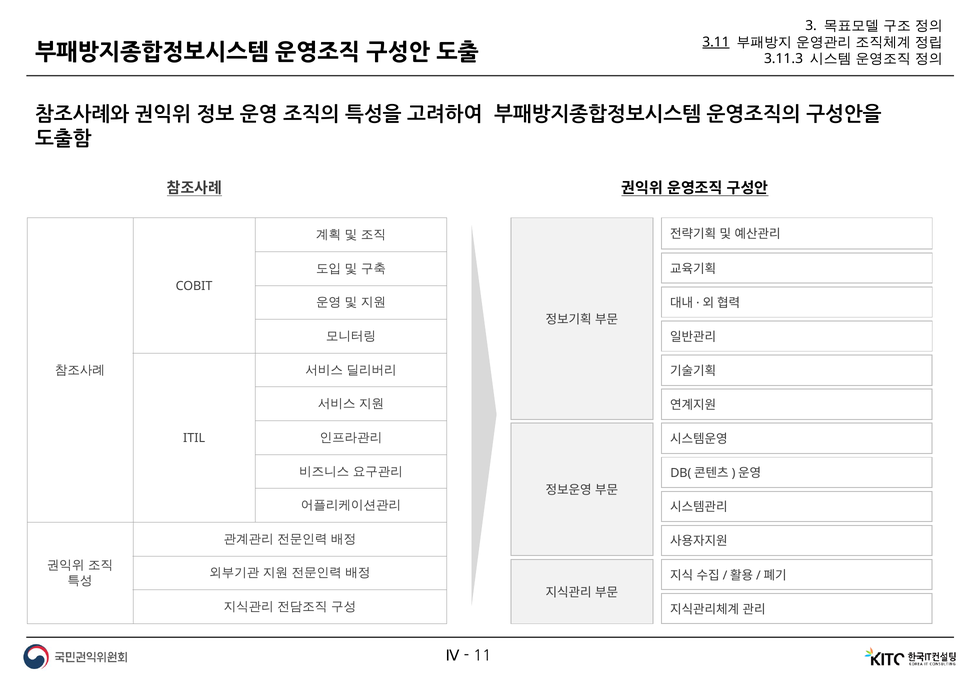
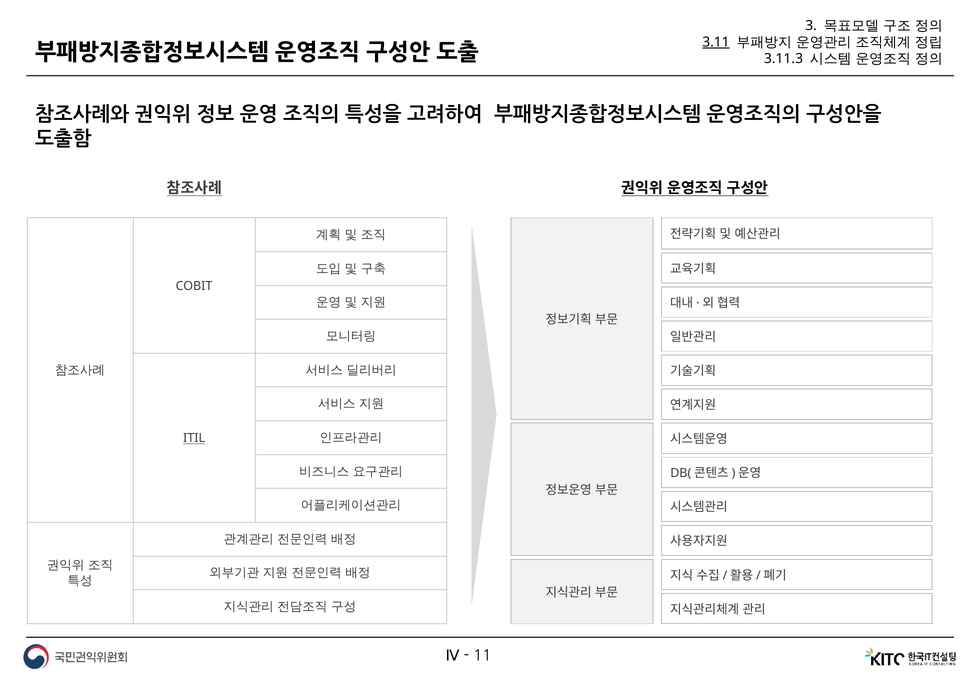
ITIL underline: none -> present
